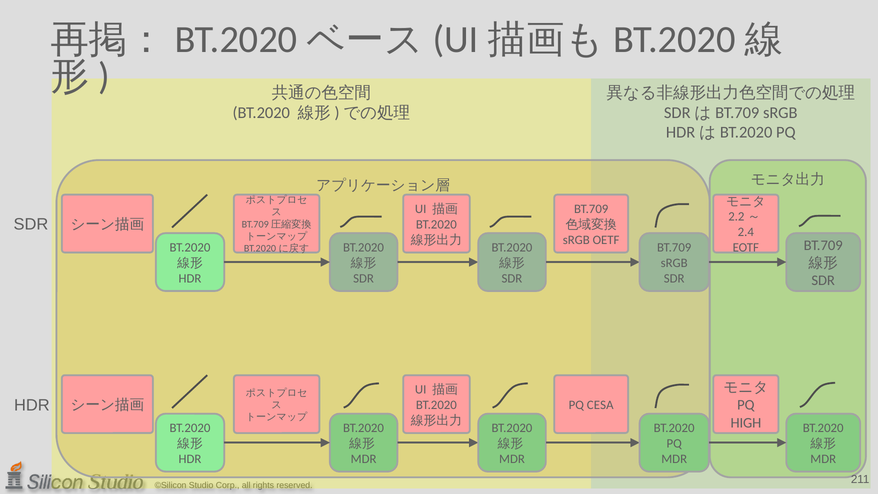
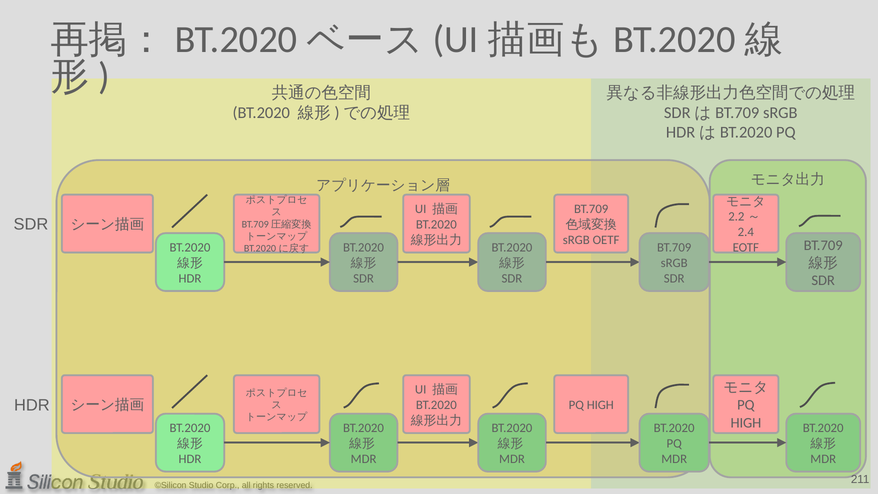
CESA at (600, 405): CESA -> HIGH
